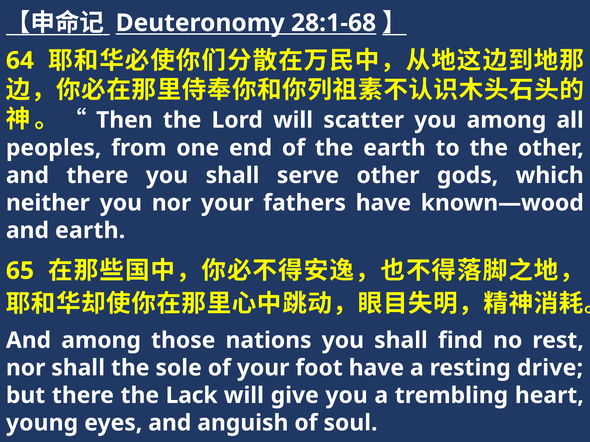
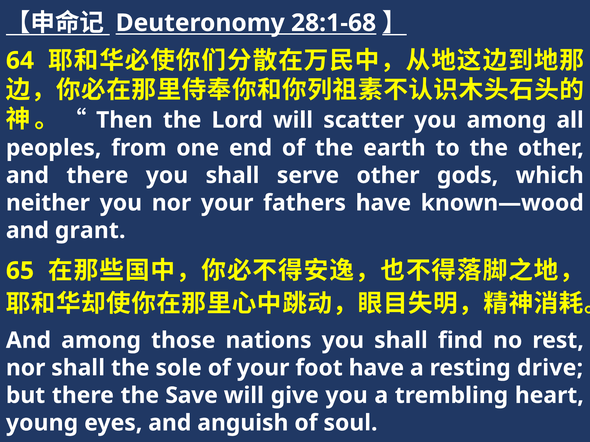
and earth: earth -> grant
Lack: Lack -> Save
